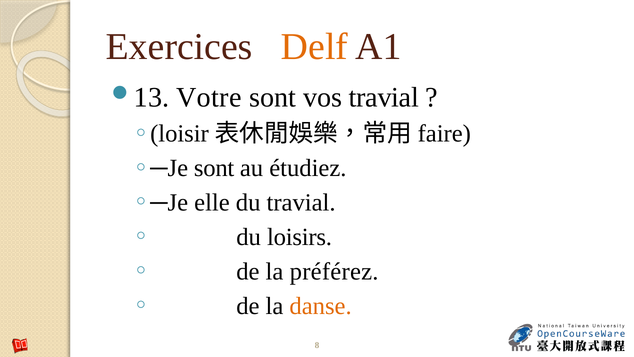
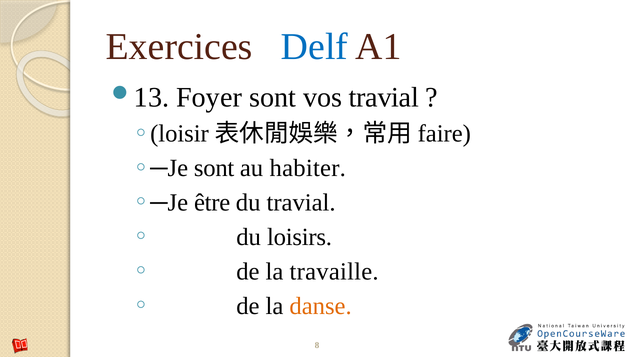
Delf colour: orange -> blue
Votre: Votre -> Foyer
étudiez: étudiez -> habiter
elle: elle -> être
préférez: préférez -> travaille
